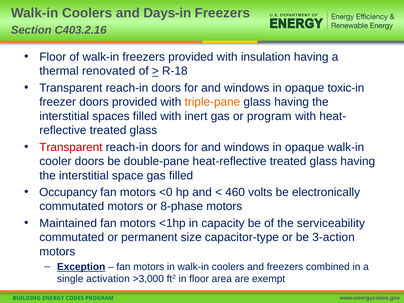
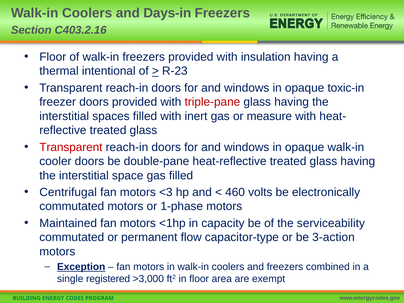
renovated: renovated -> intentional
R-18: R-18 -> R-23
triple-pane colour: orange -> red
or program: program -> measure
Occupancy: Occupancy -> Centrifugal
<0: <0 -> <3
8-phase: 8-phase -> 1-phase
size: size -> flow
activation: activation -> registered
